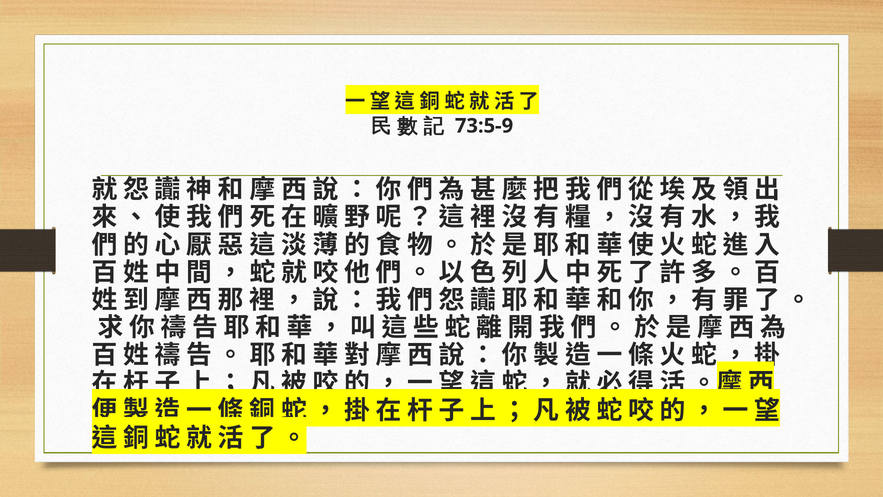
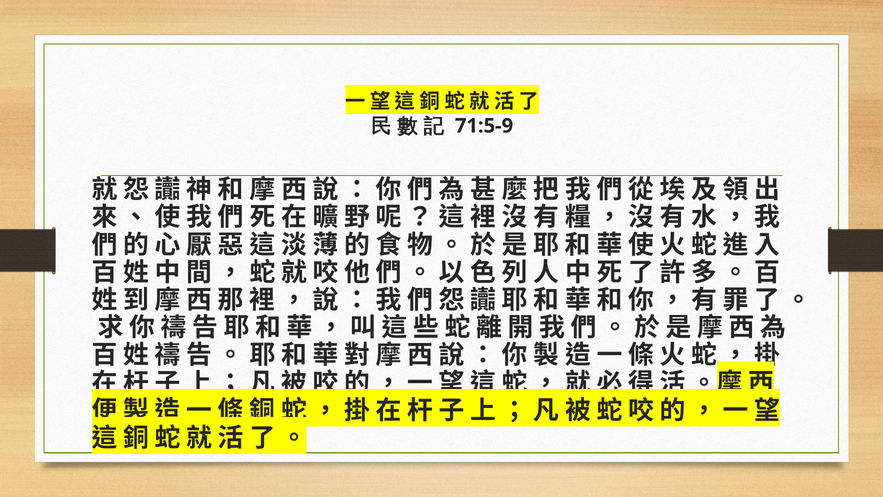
73:5-9: 73:5-9 -> 71:5-9
